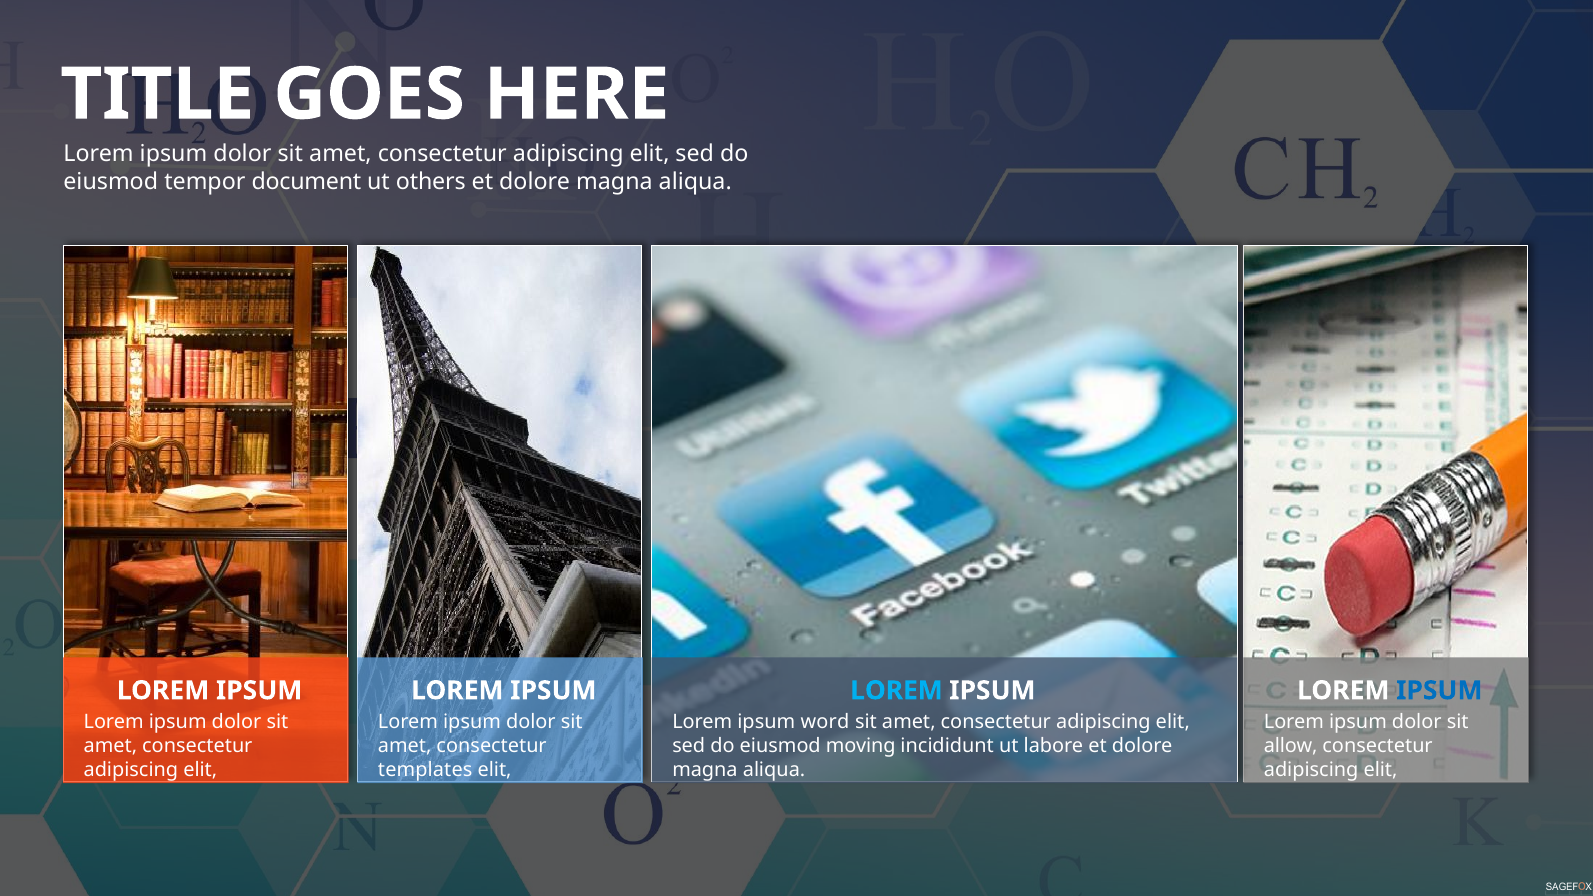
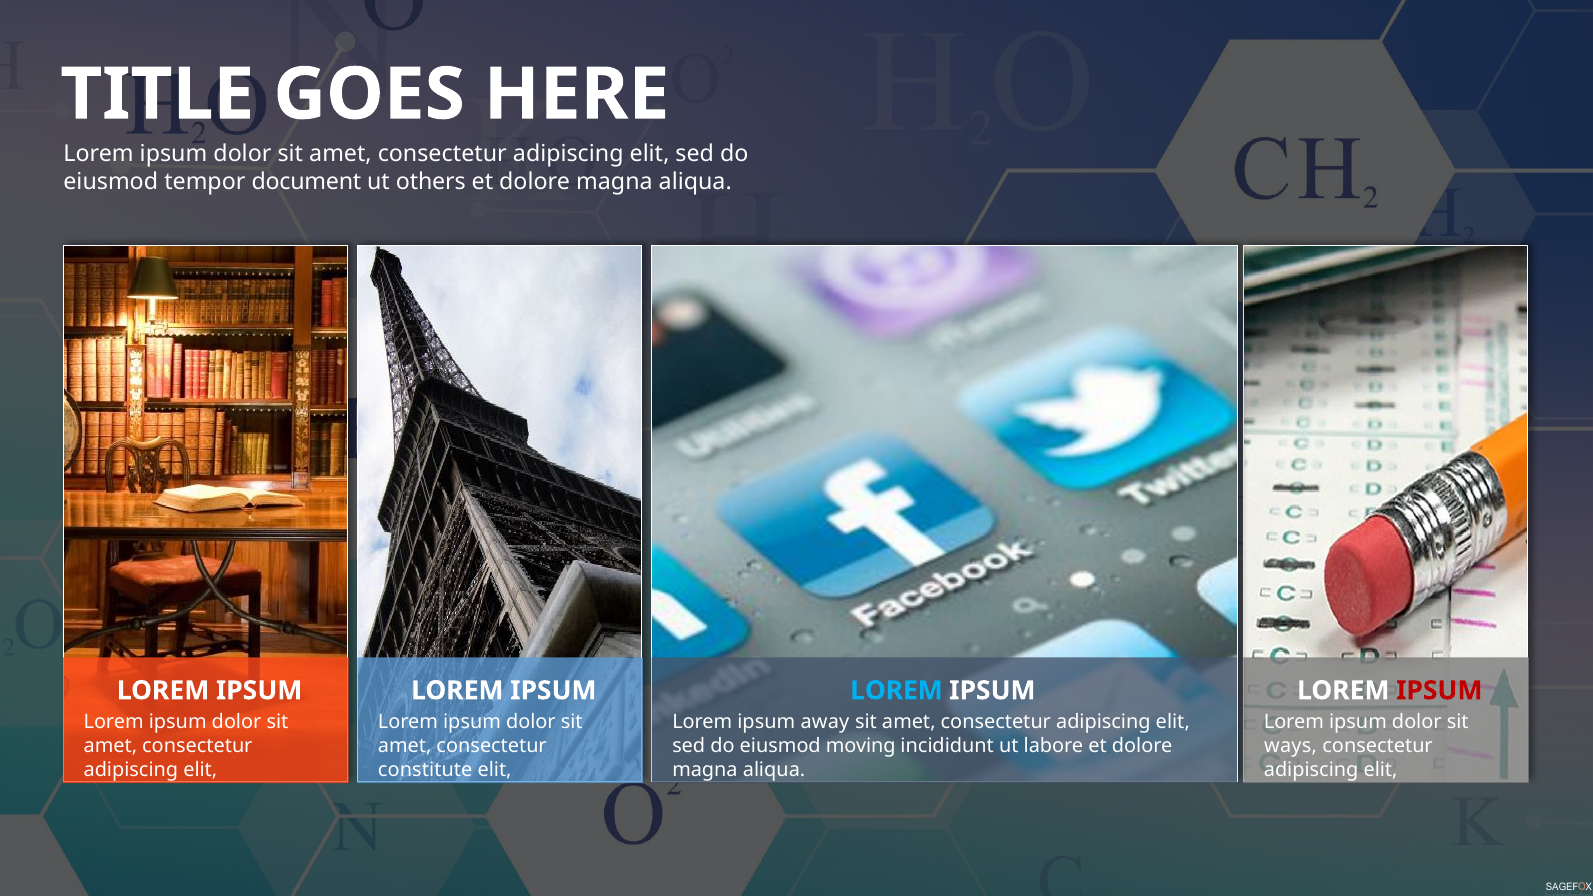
IPSUM at (1439, 691) colour: blue -> red
word: word -> away
allow: allow -> ways
templates: templates -> constitute
